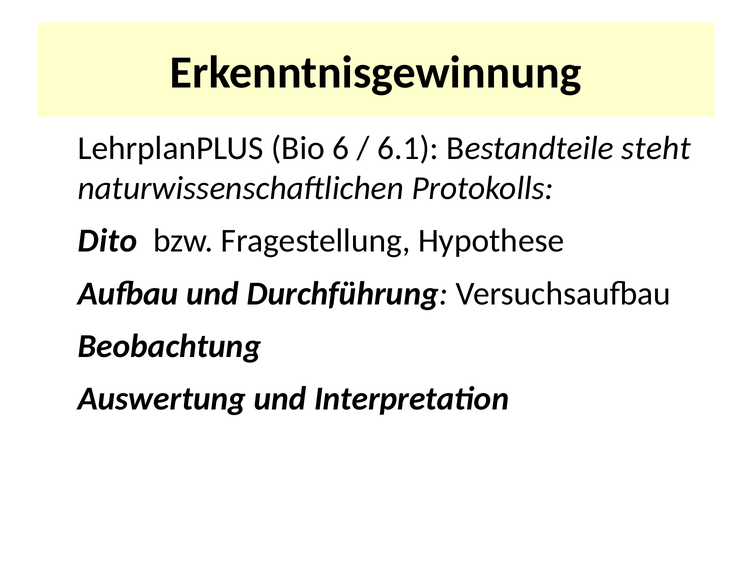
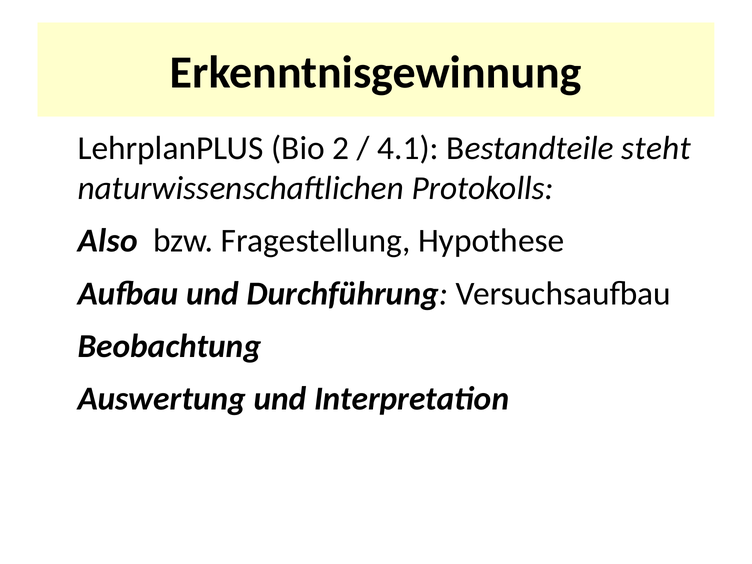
6: 6 -> 2
6.1: 6.1 -> 4.1
Dito: Dito -> Also
